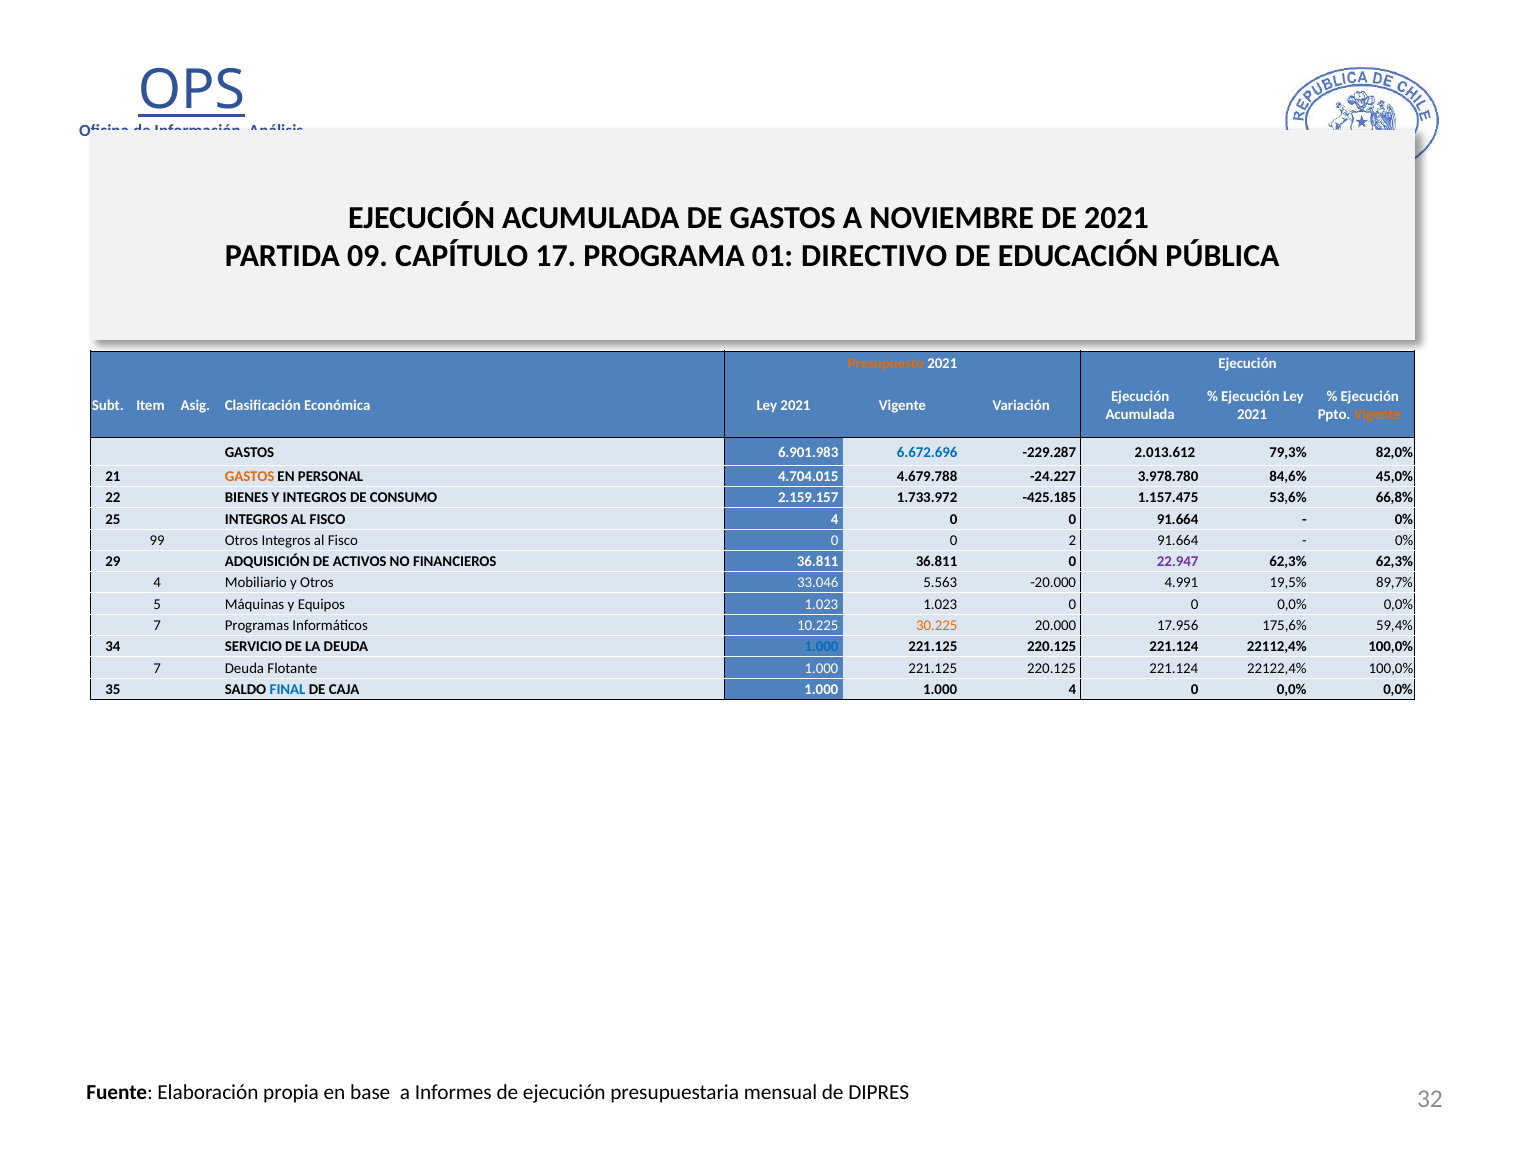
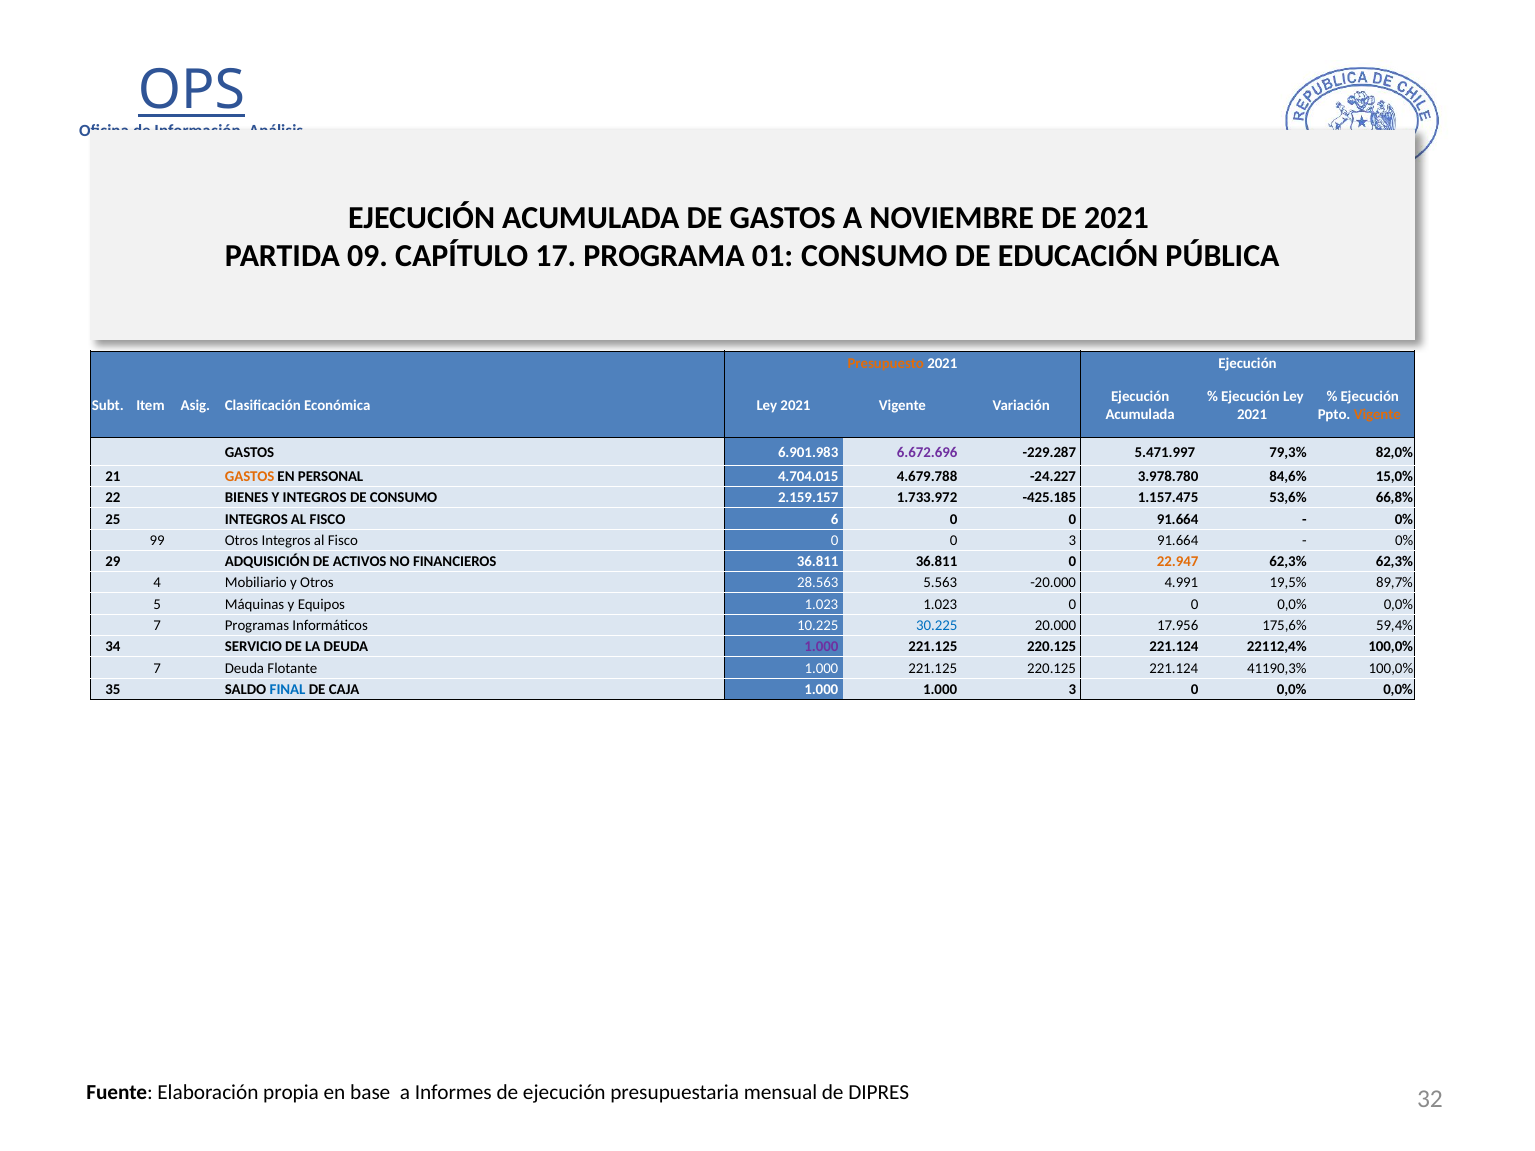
01 DIRECTIVO: DIRECTIVO -> CONSUMO
6.672.696 colour: blue -> purple
2.013.612: 2.013.612 -> 5.471.997
45,0%: 45,0% -> 15,0%
FISCO 4: 4 -> 6
0 2: 2 -> 3
22.947 colour: purple -> orange
33.046: 33.046 -> 28.563
30.225 colour: orange -> blue
1.000 at (821, 647) colour: blue -> purple
22122,4%: 22122,4% -> 41190,3%
1.000 4: 4 -> 3
